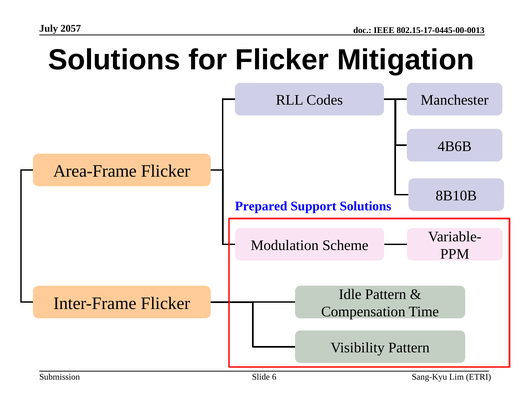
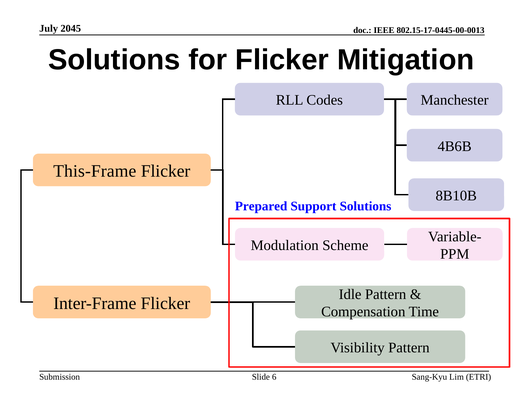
2057: 2057 -> 2045
Area-Frame: Area-Frame -> This-Frame
